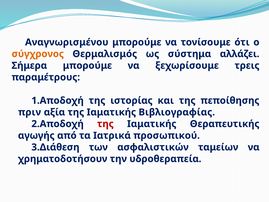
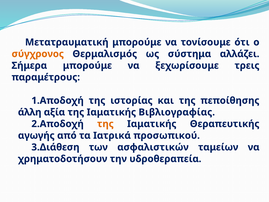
Αναγνωρισμένου: Αναγνωρισμένου -> Μετατραυματική
πριν: πριν -> άλλη
της at (105, 124) colour: red -> orange
